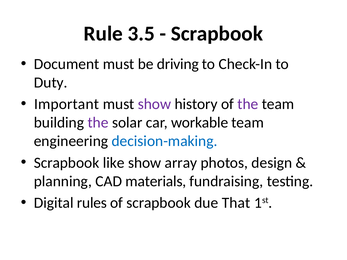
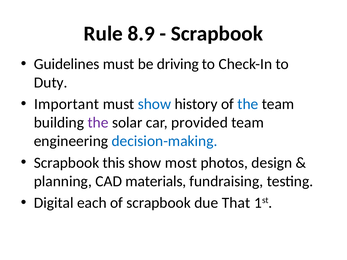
3.5: 3.5 -> 8.9
Document: Document -> Guidelines
show at (154, 104) colour: purple -> blue
the at (248, 104) colour: purple -> blue
workable: workable -> provided
like: like -> this
array: array -> most
rules: rules -> each
